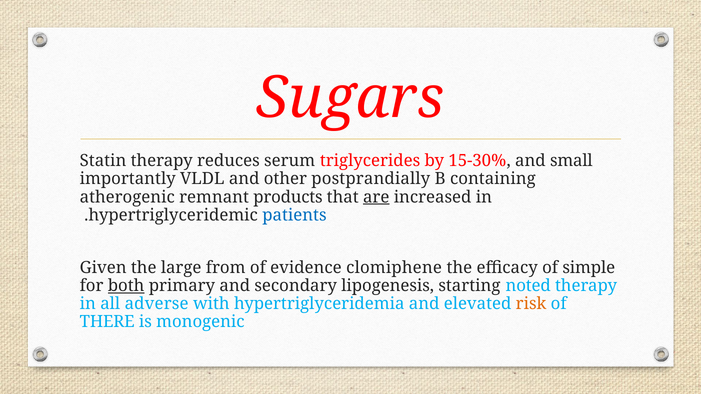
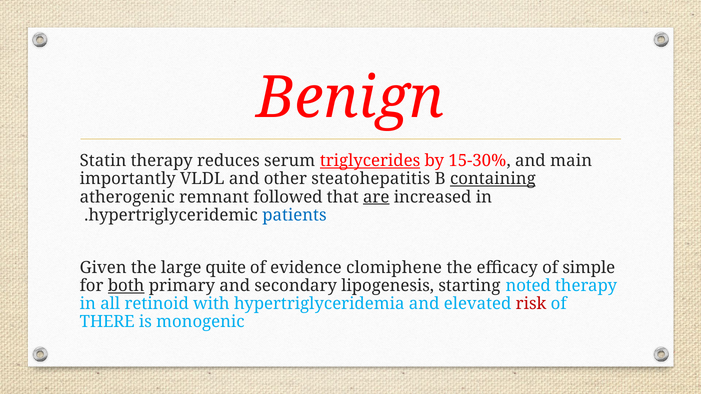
Sugars: Sugars -> Benign
triglycerides underline: none -> present
small: small -> main
postprandially: postprandially -> steatohepatitis
containing underline: none -> present
products: products -> followed
from: from -> quite
adverse: adverse -> retinoid
risk colour: orange -> red
